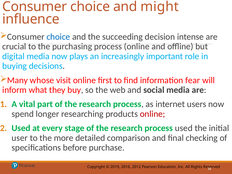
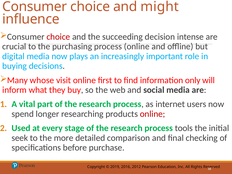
choice at (58, 37) colour: blue -> red
fear: fear -> only
process used: used -> tools
user: user -> seek
